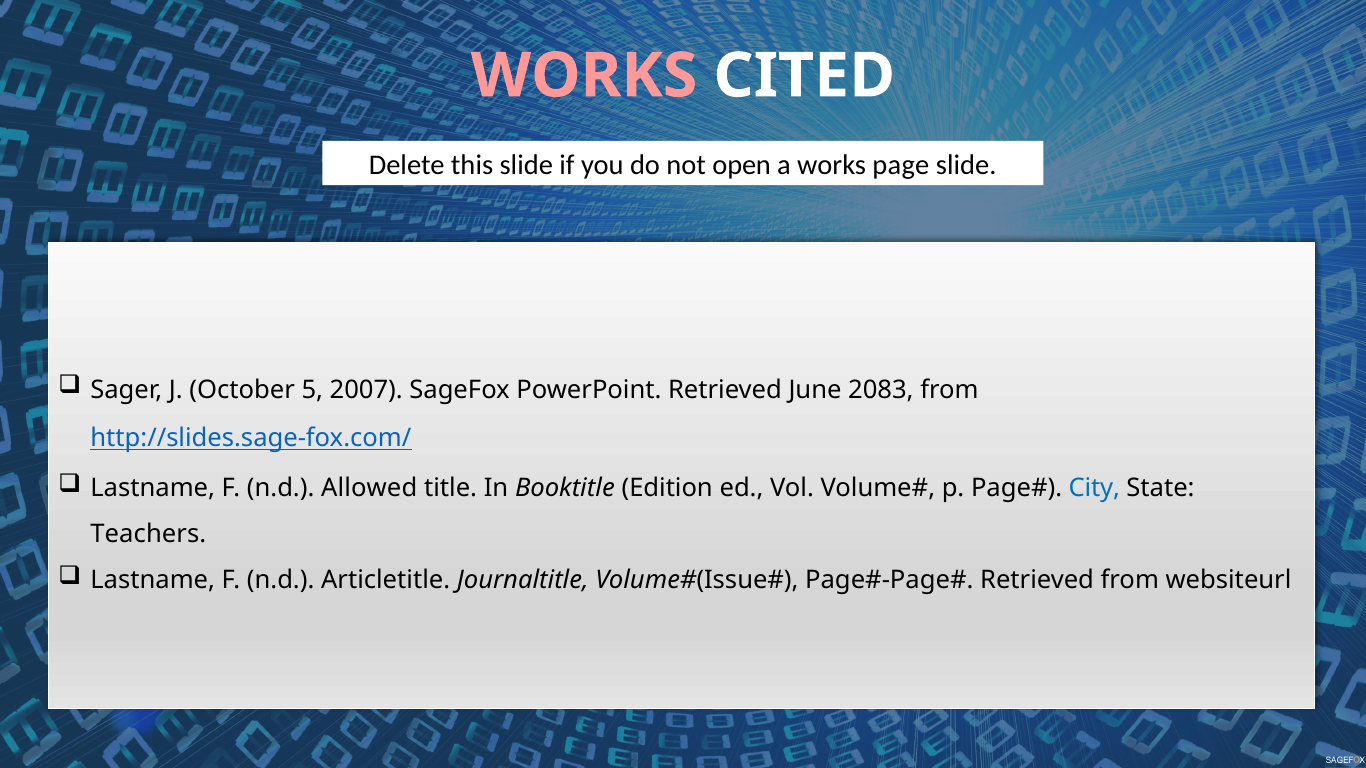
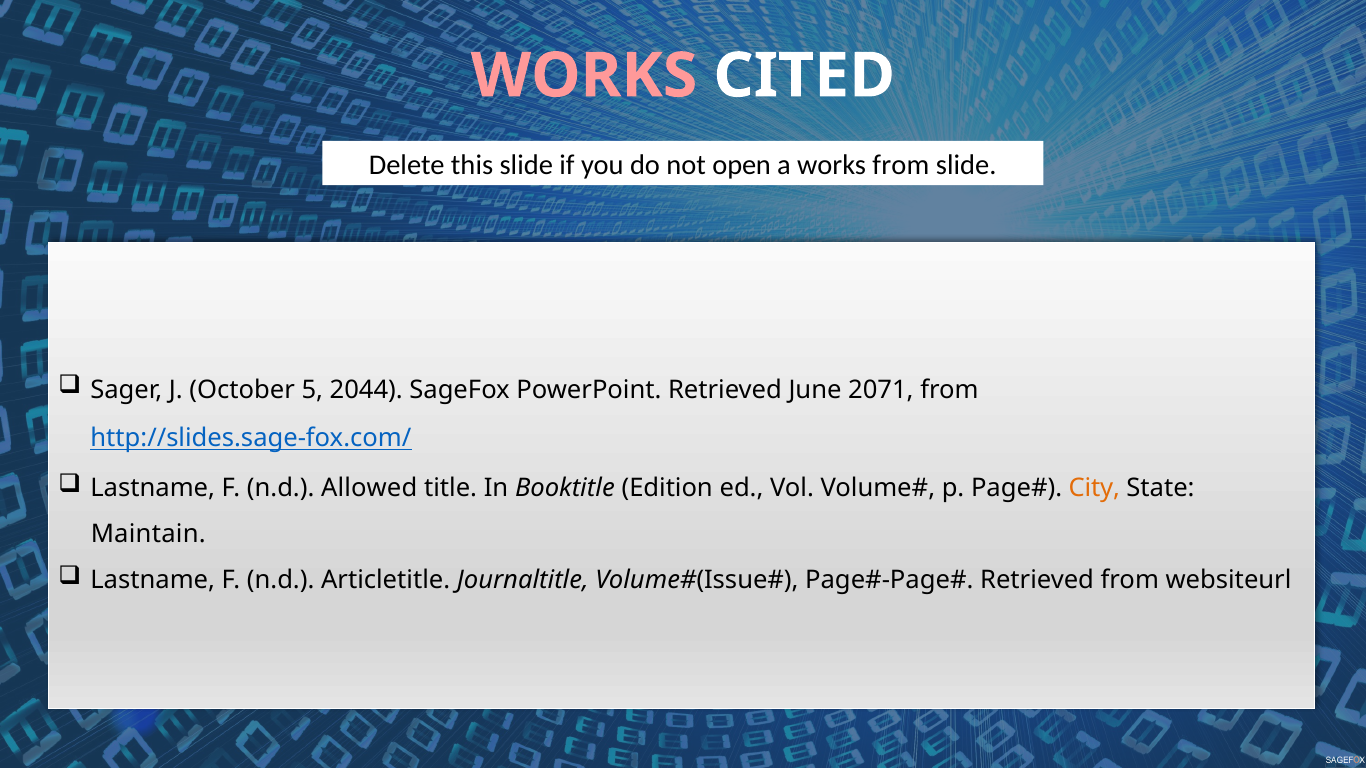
works page: page -> from
2007: 2007 -> 2044
2083: 2083 -> 2071
City colour: blue -> orange
Teachers: Teachers -> Maintain
